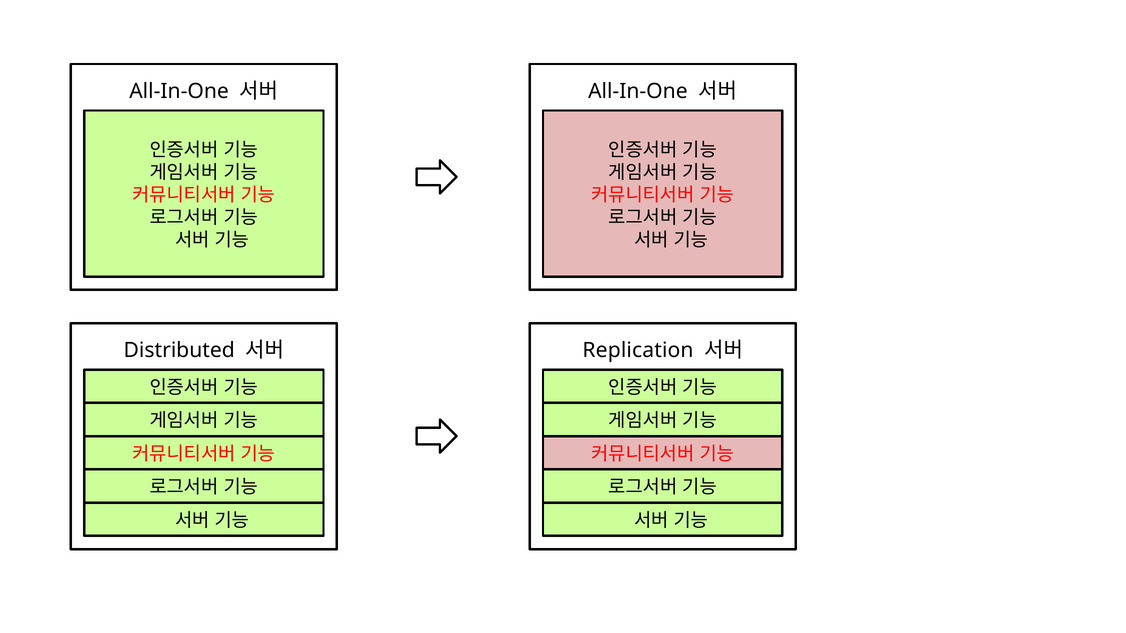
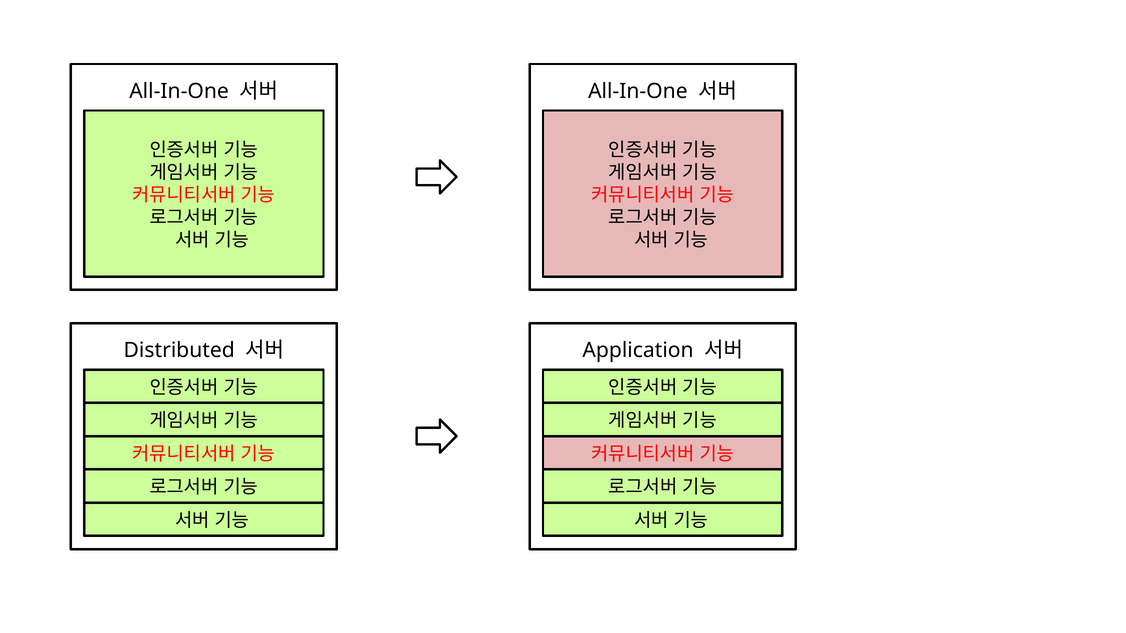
Replication: Replication -> Application
